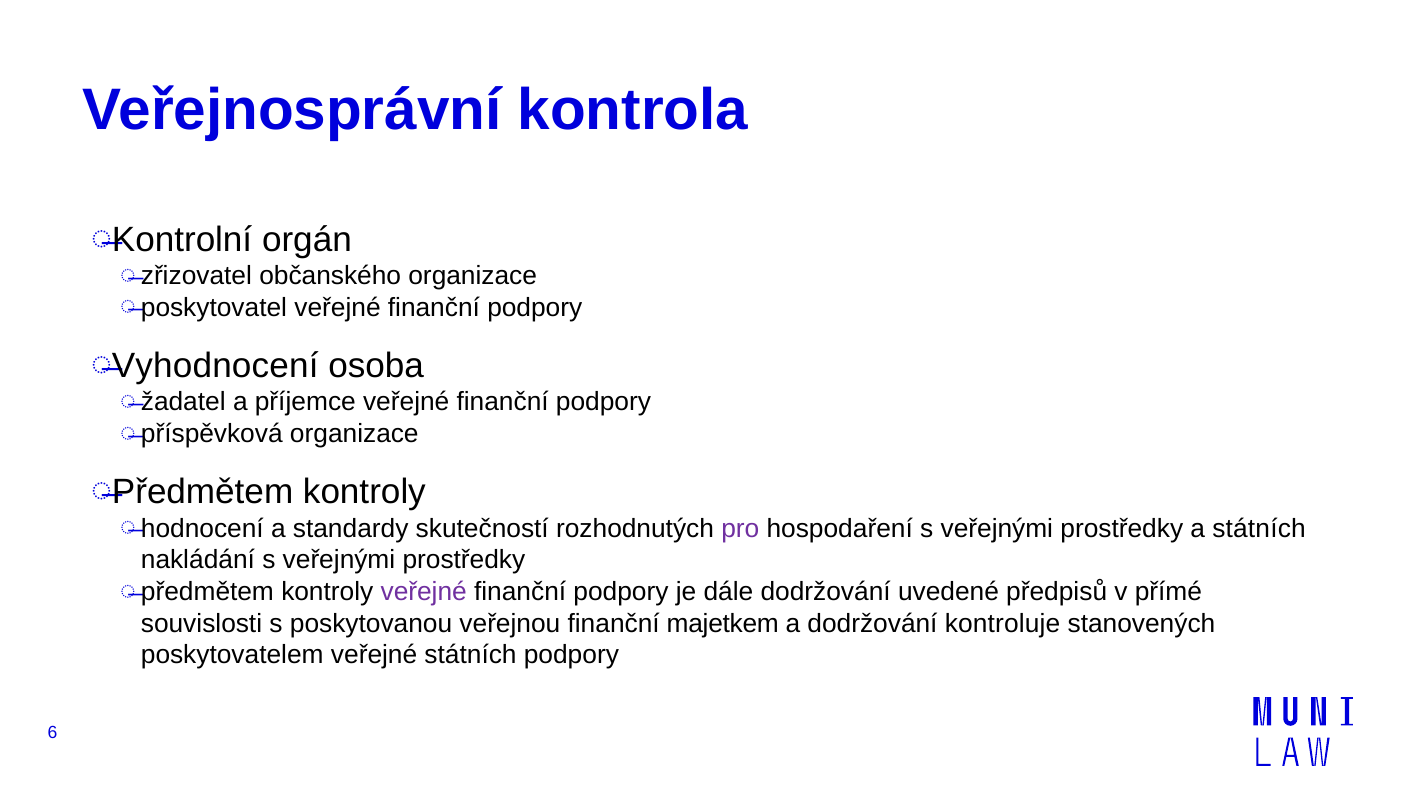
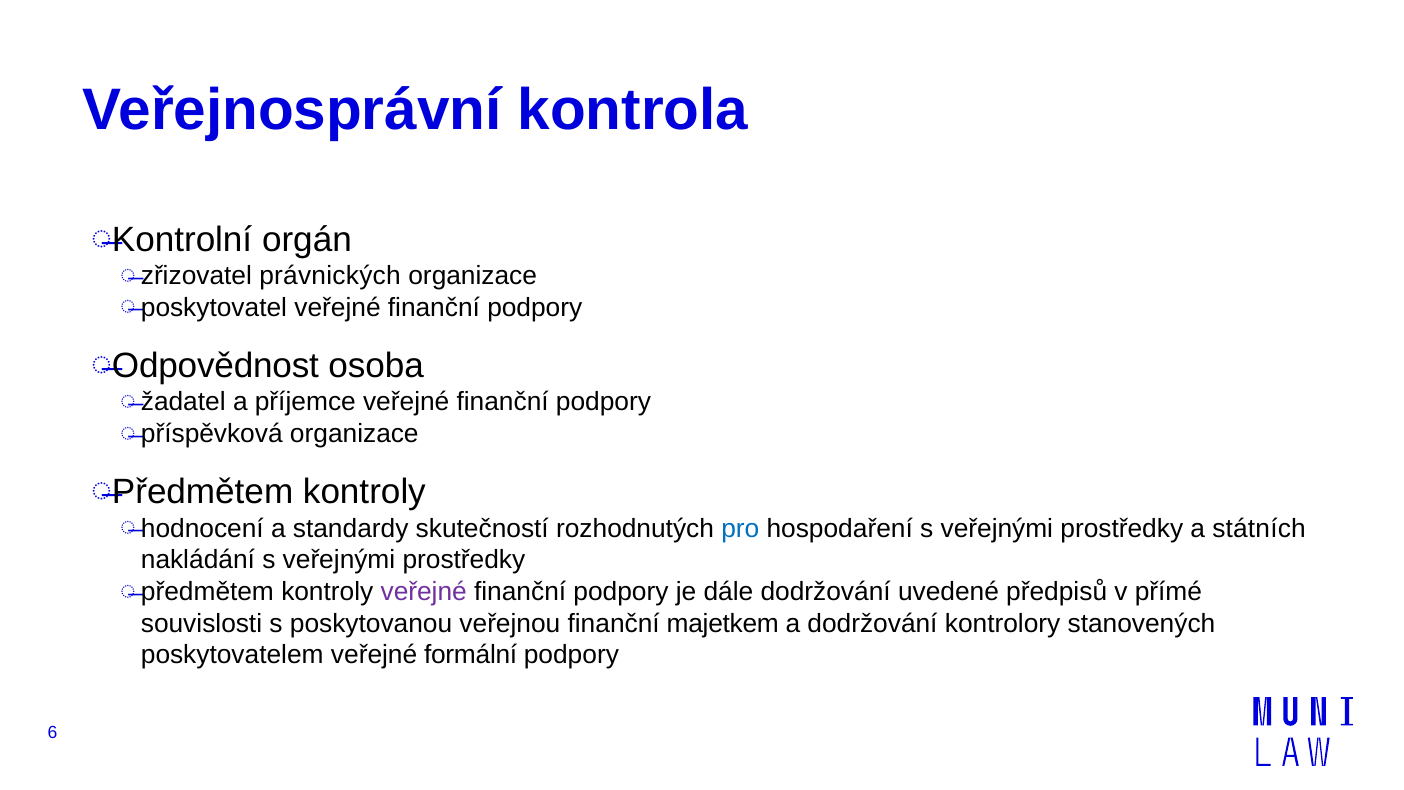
občanského: občanského -> právnických
Vyhodnocení: Vyhodnocení -> Odpovědnost
pro colour: purple -> blue
kontroluje: kontroluje -> kontrolory
veřejné státních: státních -> formální
